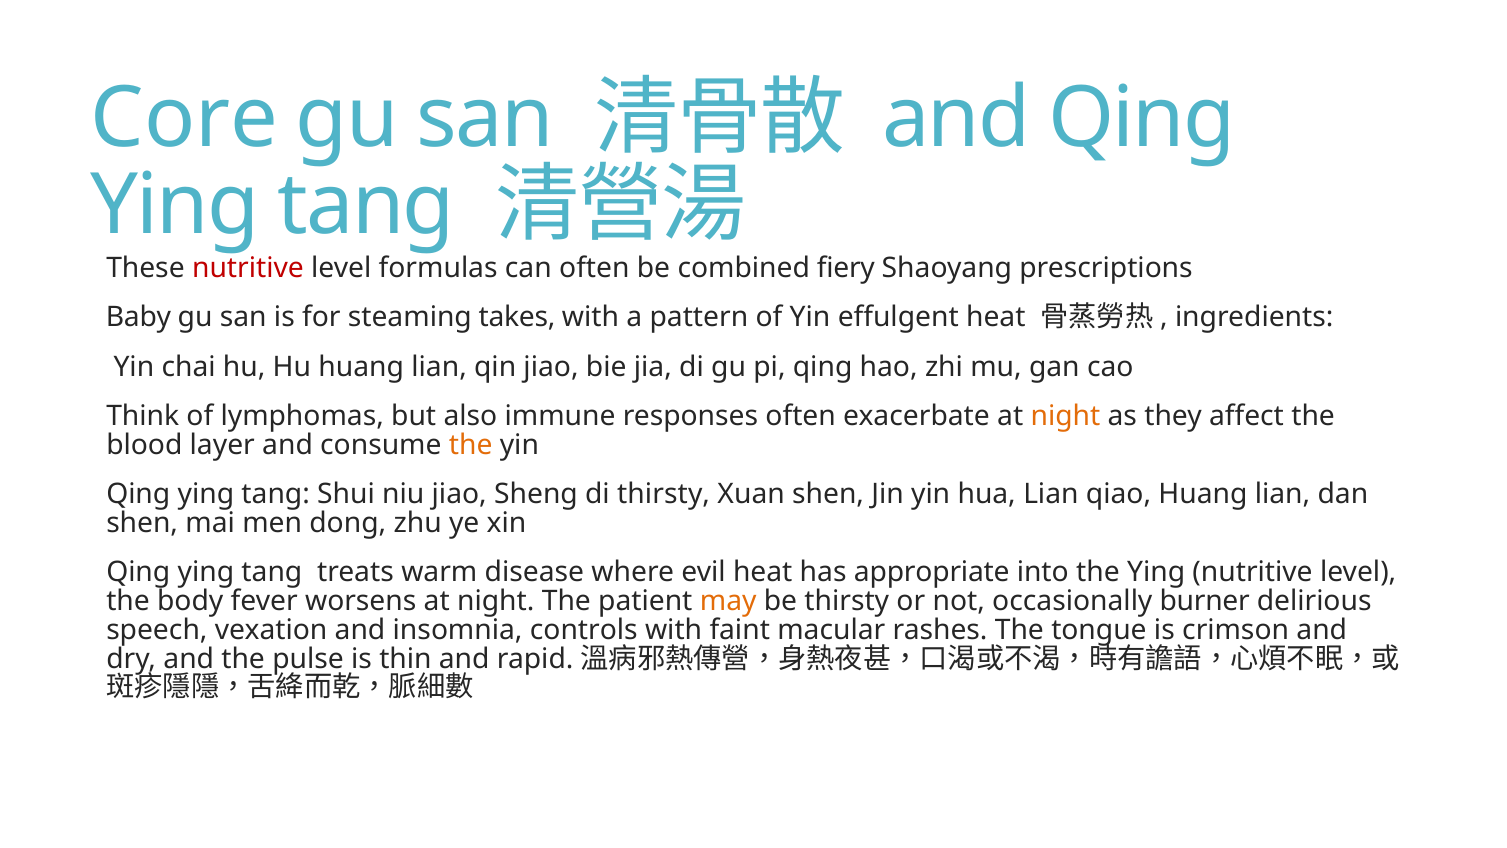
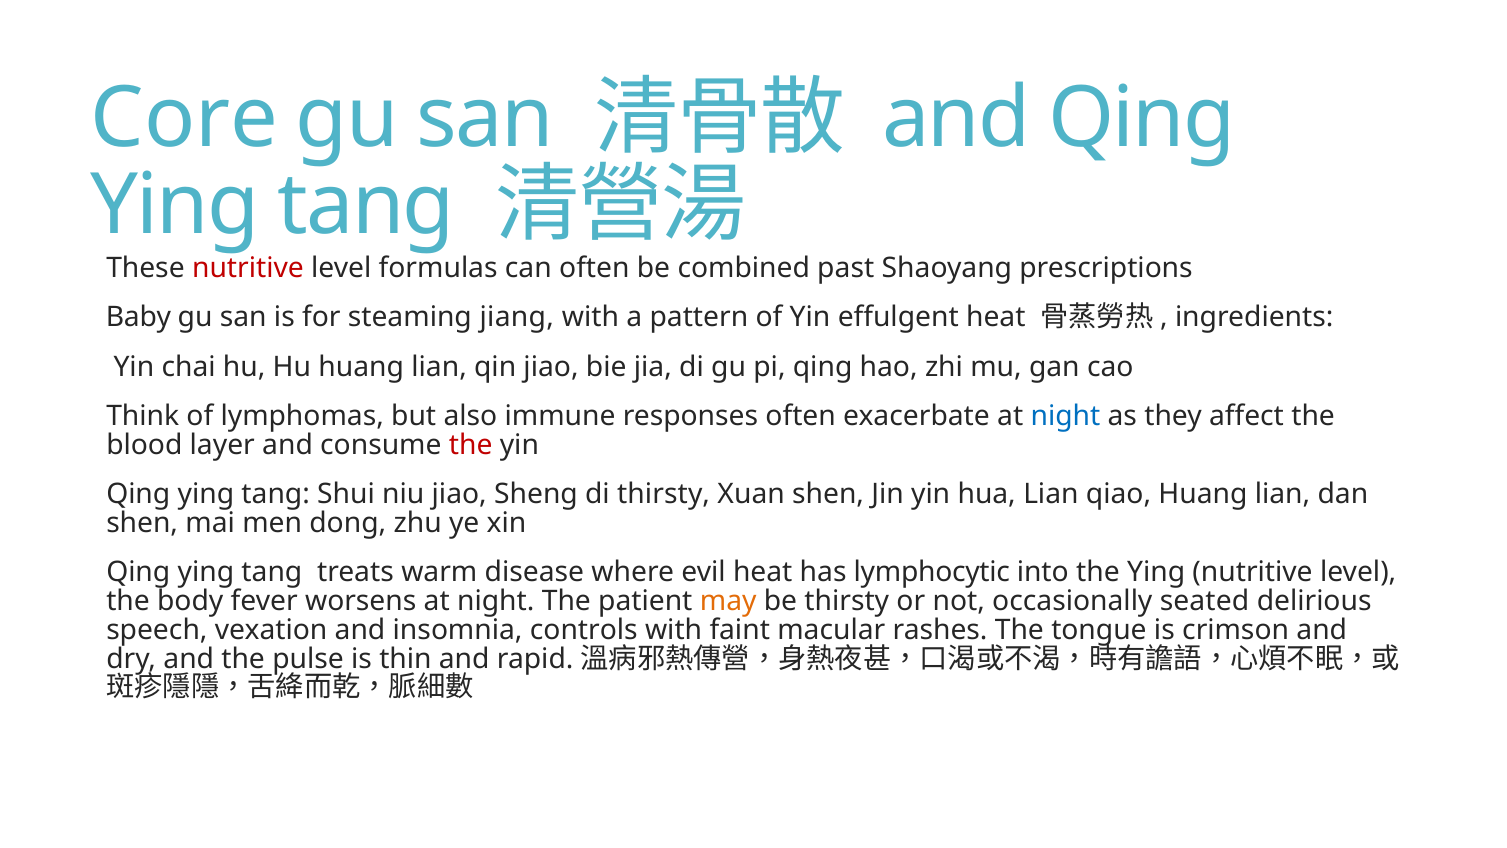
fiery: fiery -> past
takes: takes -> jiang
night at (1065, 416) colour: orange -> blue
the at (471, 445) colour: orange -> red
appropriate: appropriate -> lymphocytic
burner: burner -> seated
